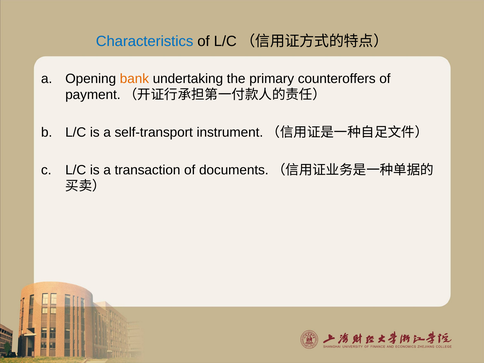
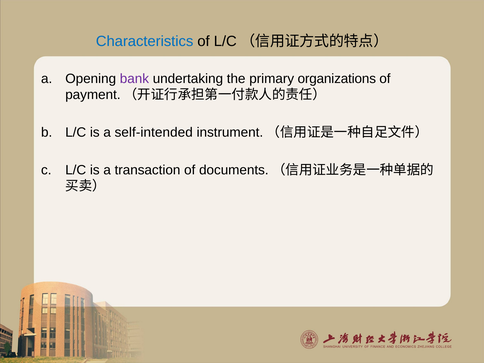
bank colour: orange -> purple
counteroffers: counteroffers -> organizations
self-transport: self-transport -> self-intended
